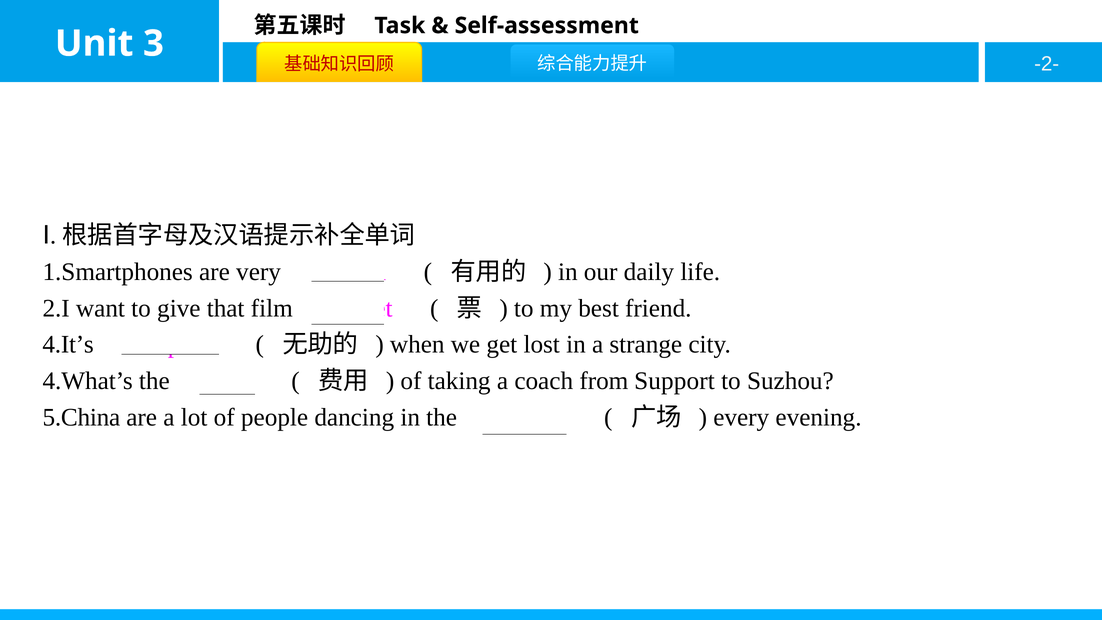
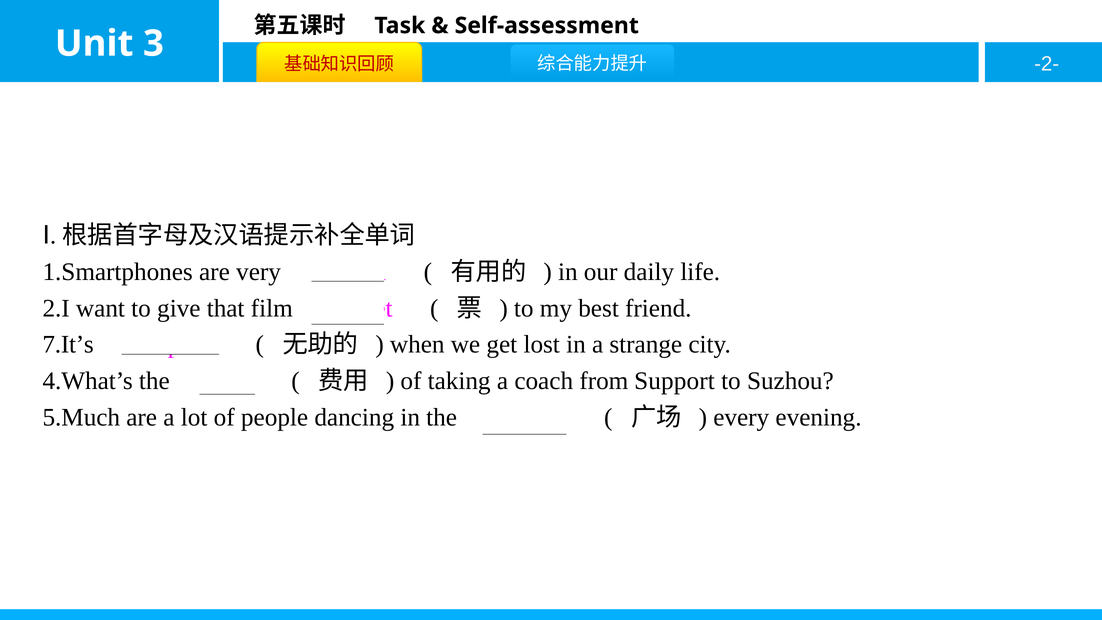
4.It’s: 4.It’s -> 7.It’s
5.China: 5.China -> 5.Much
